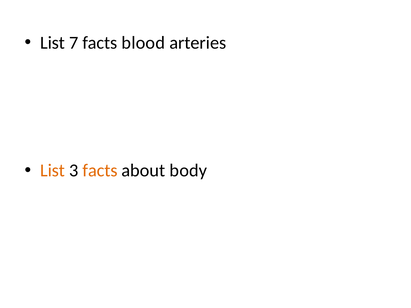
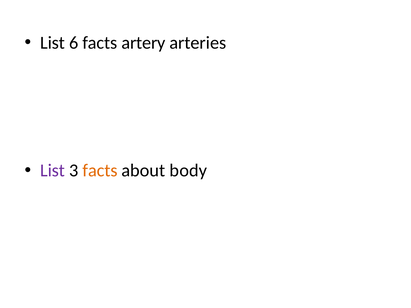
7: 7 -> 6
blood: blood -> artery
List at (53, 171) colour: orange -> purple
